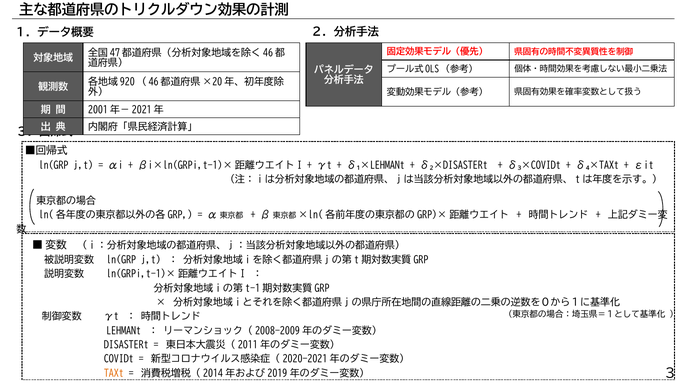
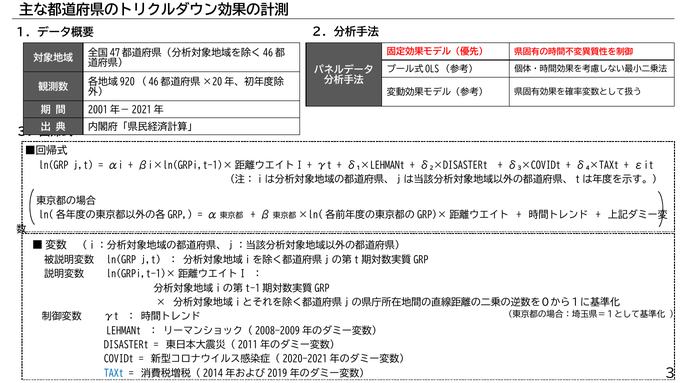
TAXt colour: orange -> blue
